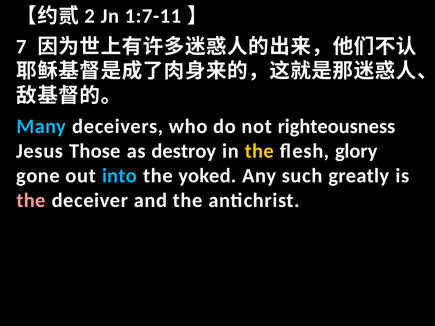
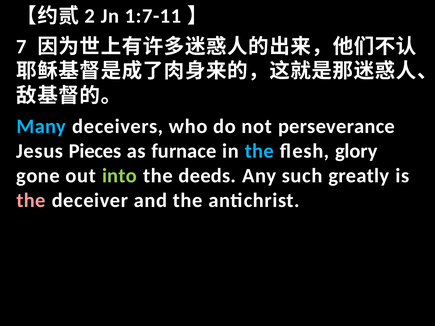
righteousness: righteousness -> perseverance
Those: Those -> Pieces
destroy: destroy -> furnace
the at (259, 151) colour: yellow -> light blue
into colour: light blue -> light green
yoked: yoked -> deeds
